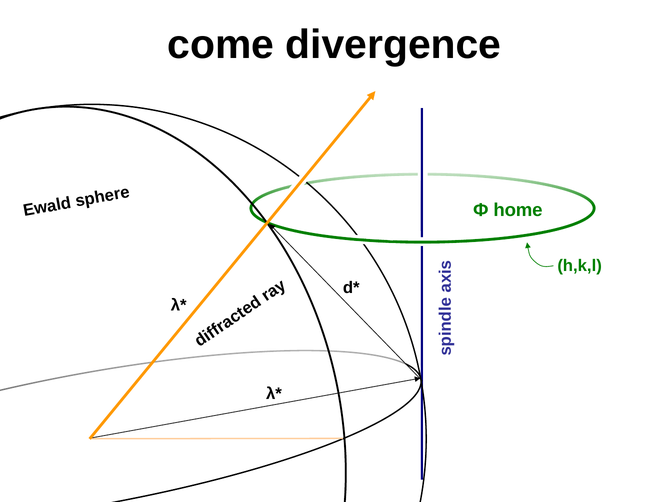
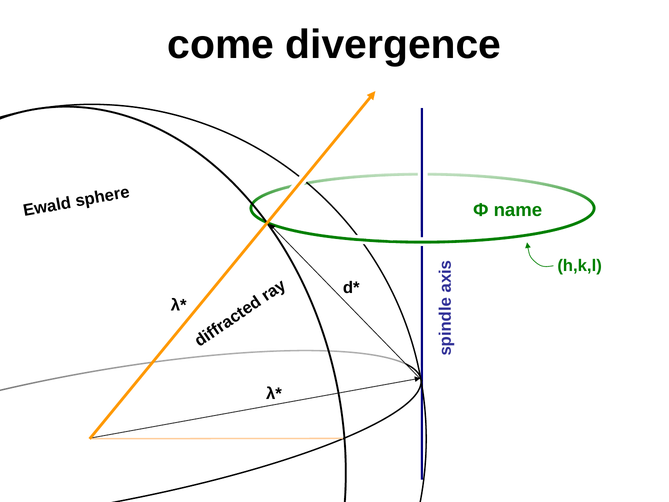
home: home -> name
